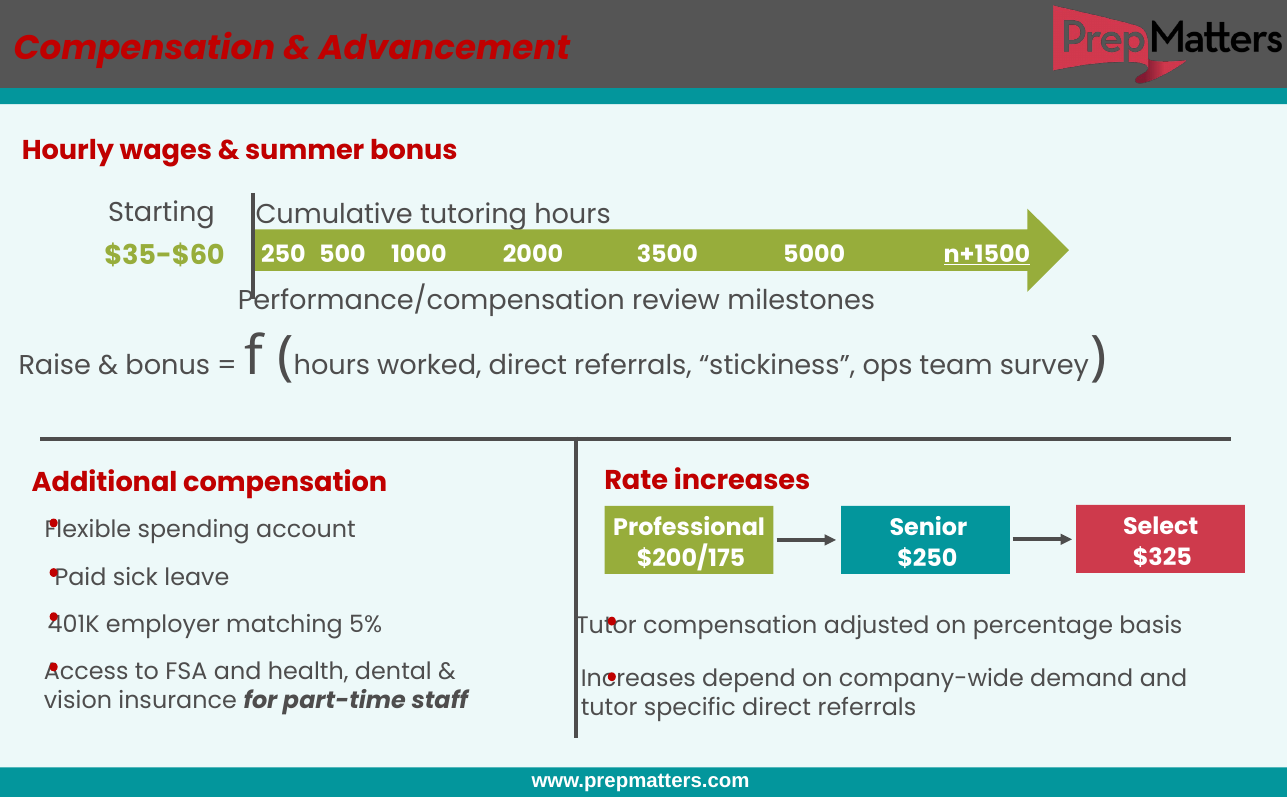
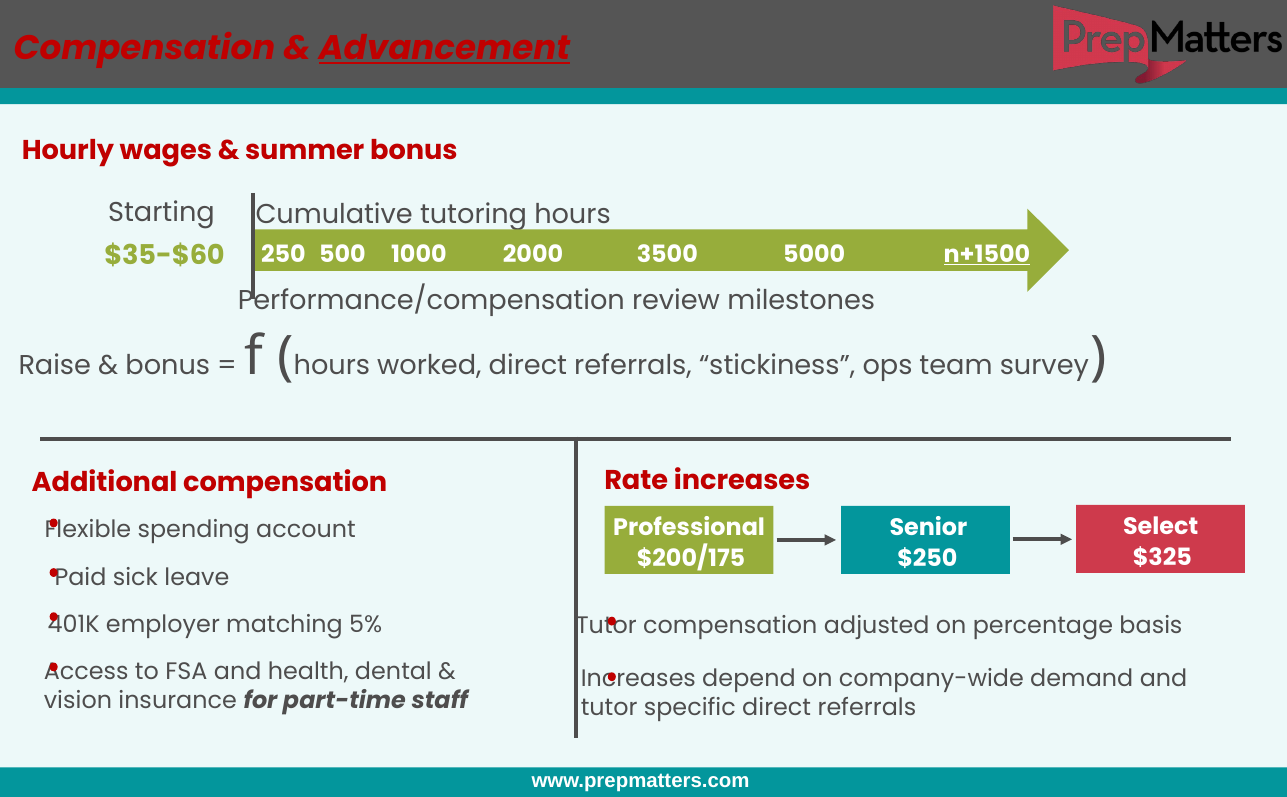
Advancement underline: none -> present
